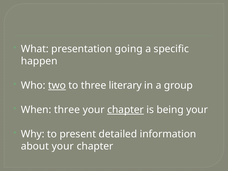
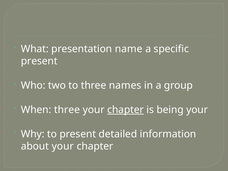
going: going -> name
happen at (39, 61): happen -> present
two underline: present -> none
literary: literary -> names
